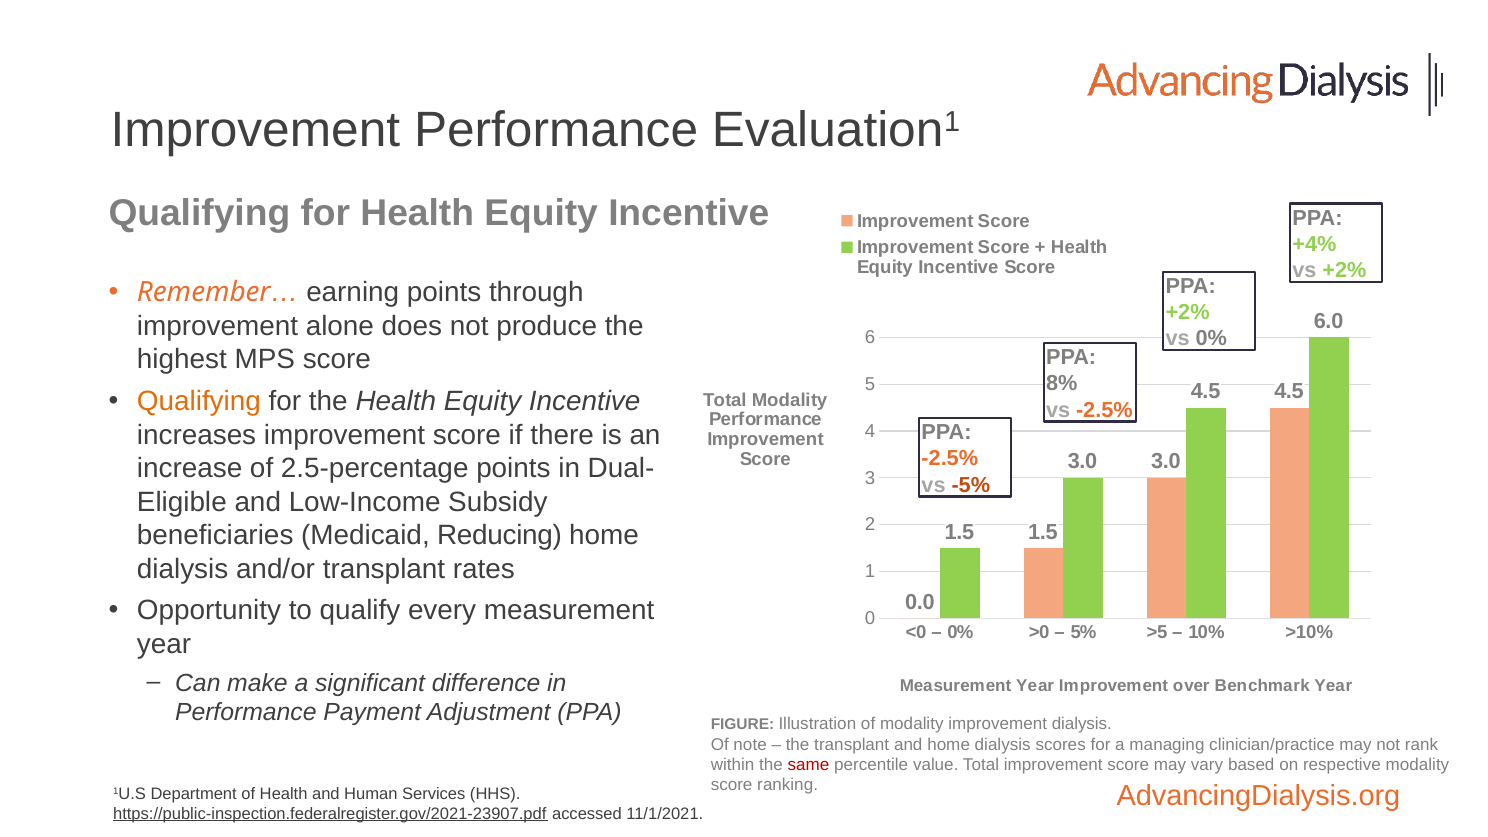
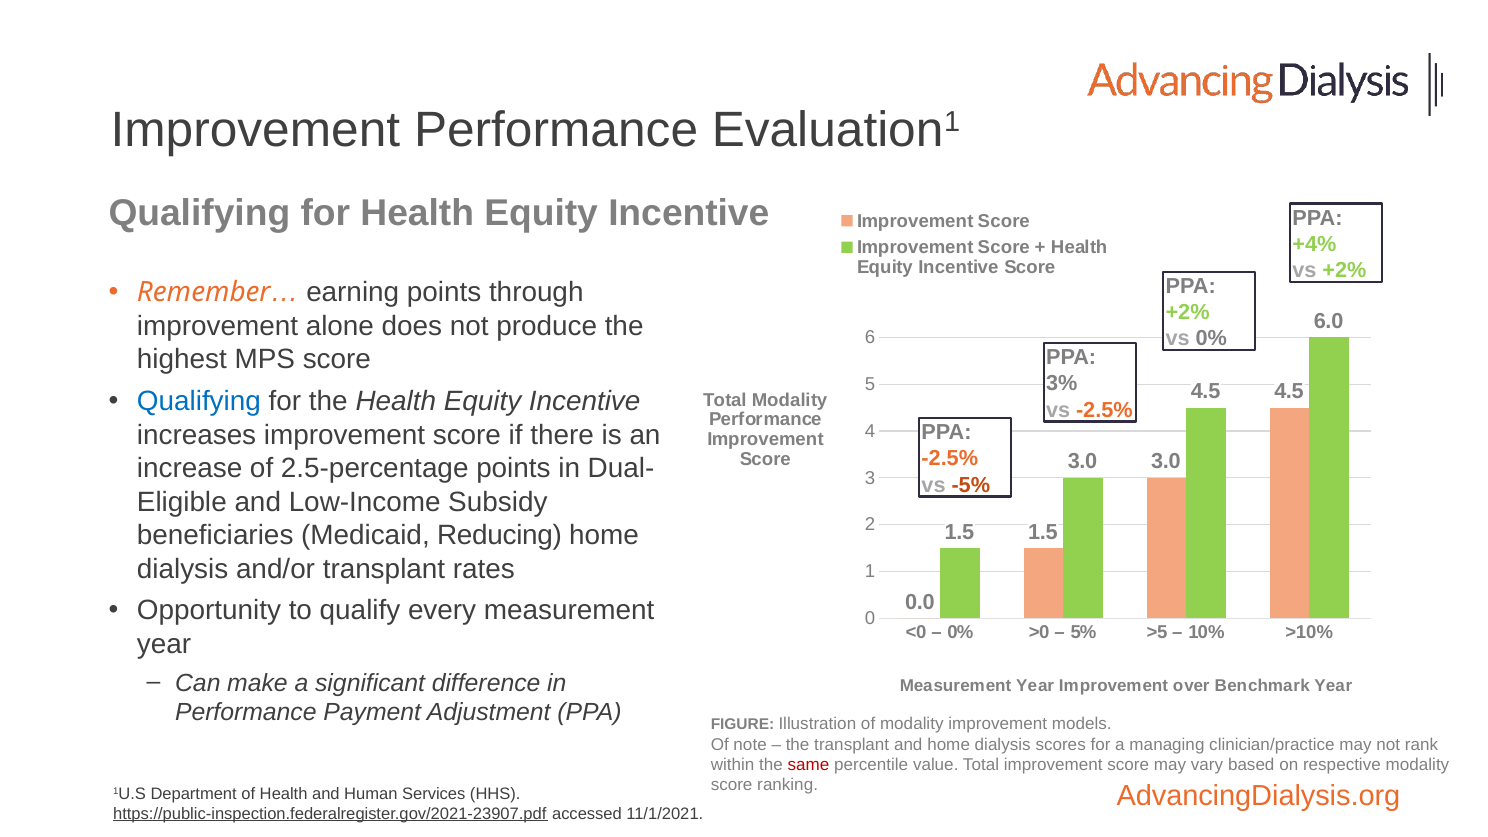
8%: 8% -> 3%
Qualifying at (199, 401) colour: orange -> blue
improvement dialysis: dialysis -> models
